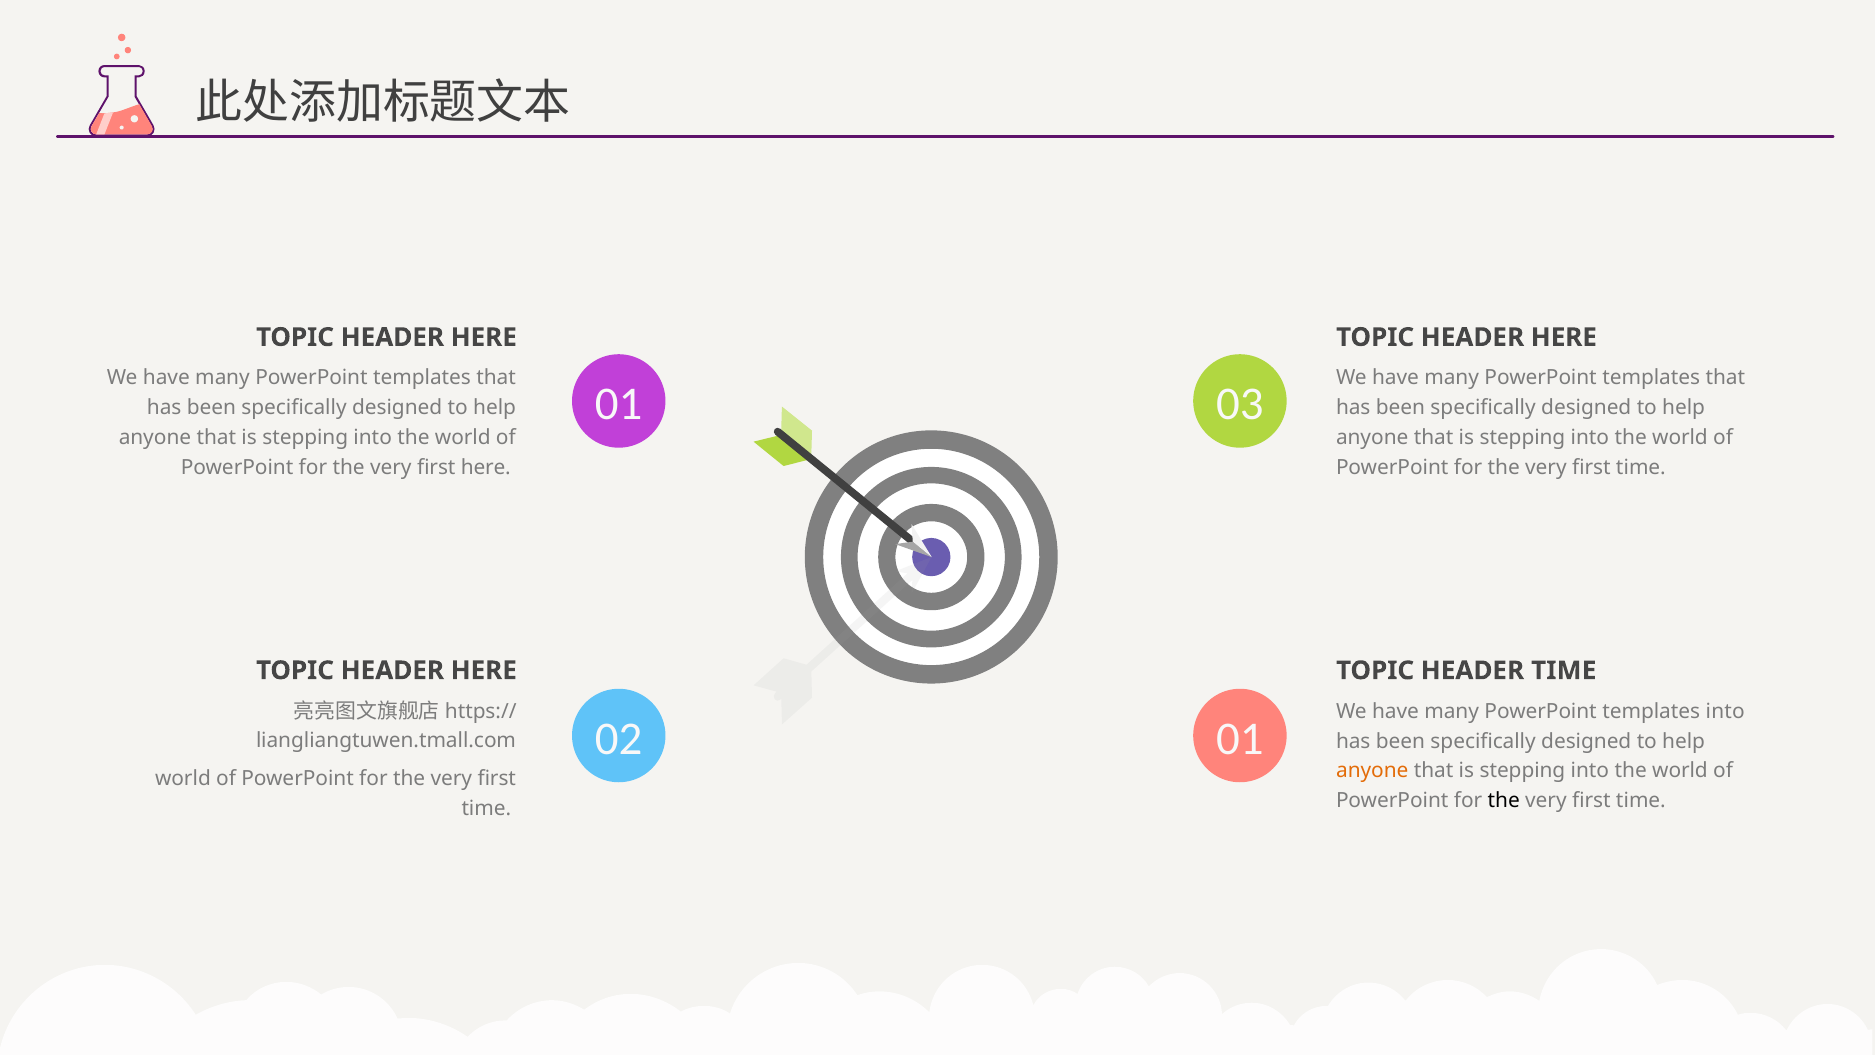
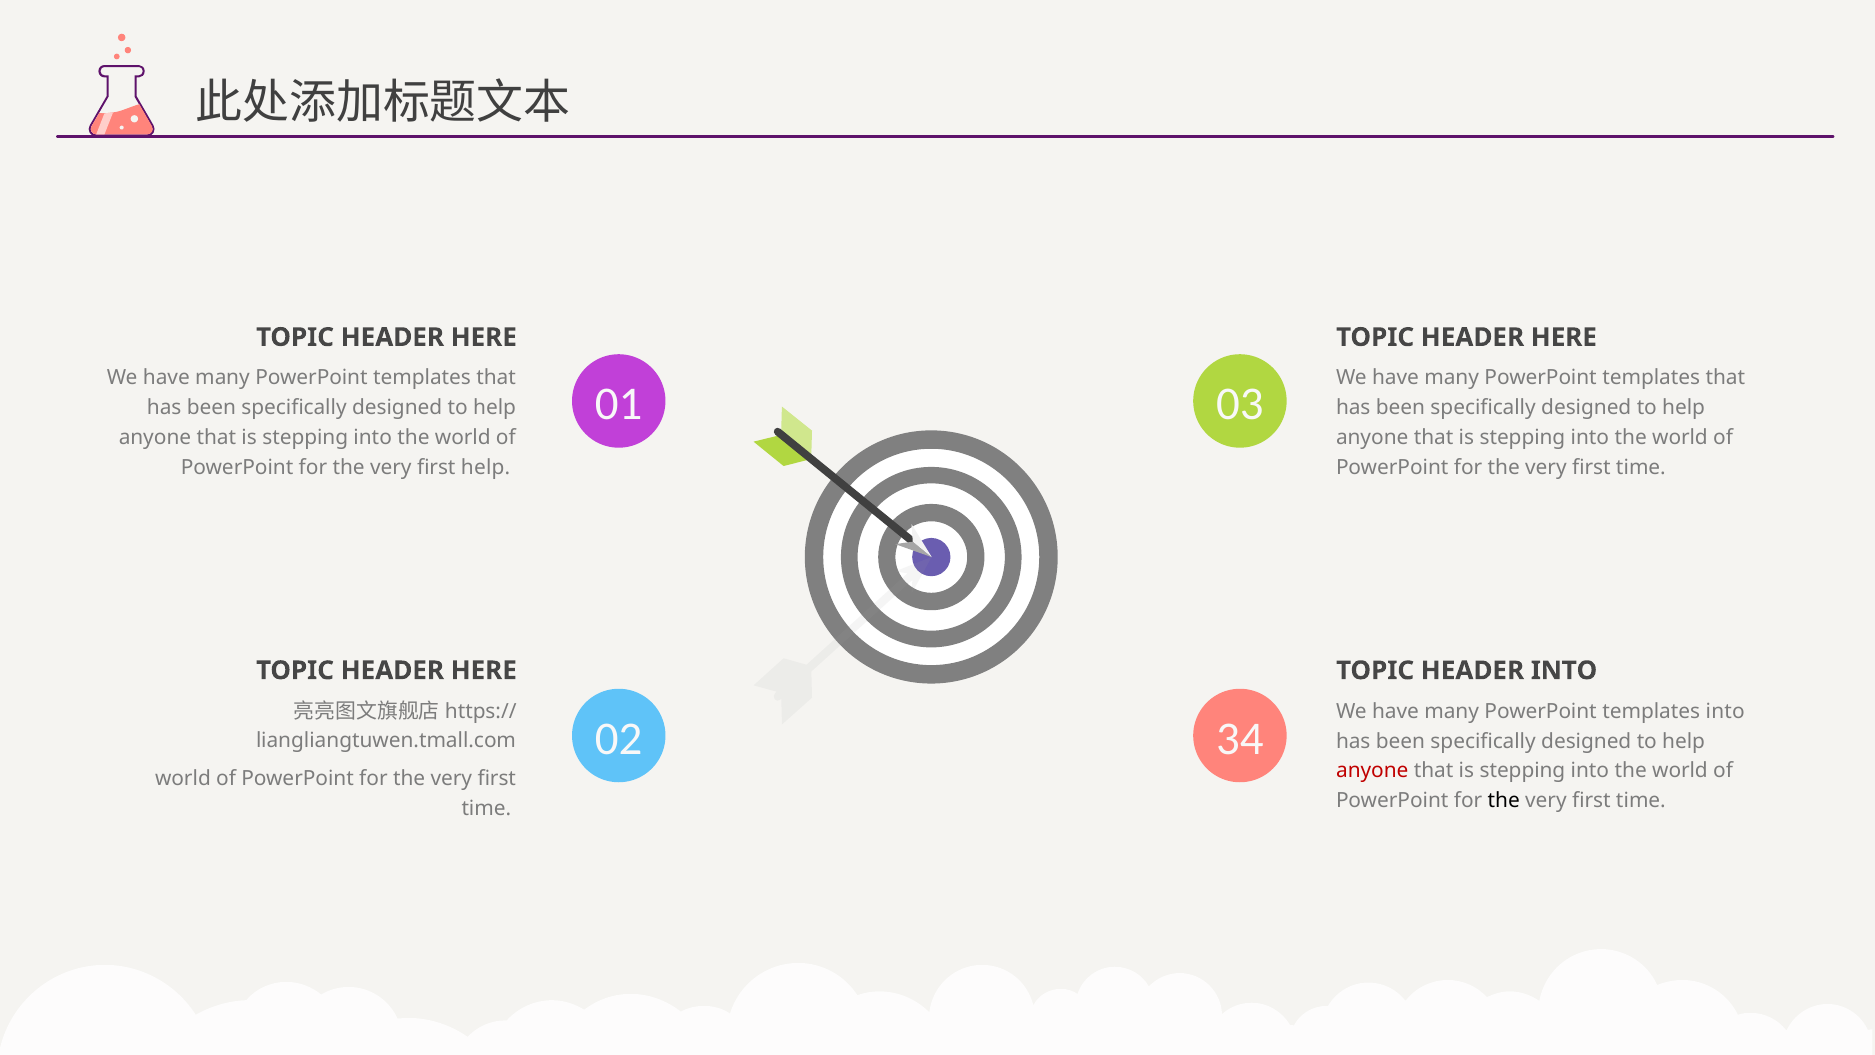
first here: here -> help
HEADER TIME: TIME -> INTO
02 01: 01 -> 34
anyone at (1372, 771) colour: orange -> red
